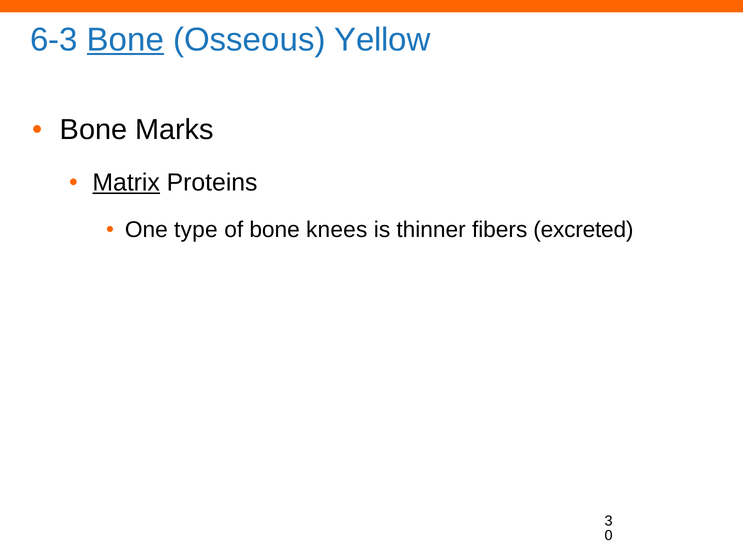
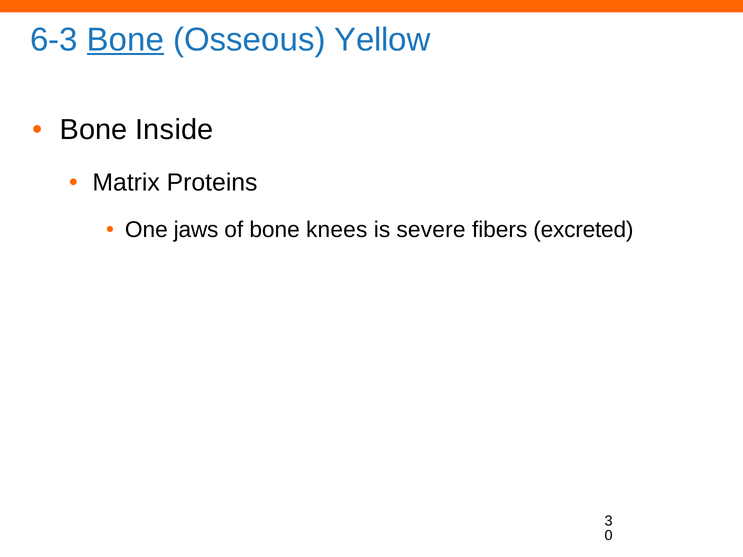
Marks: Marks -> Inside
Matrix underline: present -> none
type: type -> jaws
thinner: thinner -> severe
